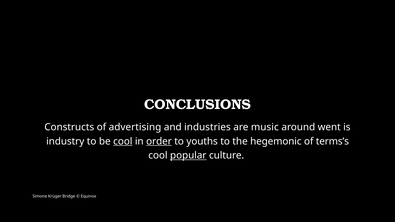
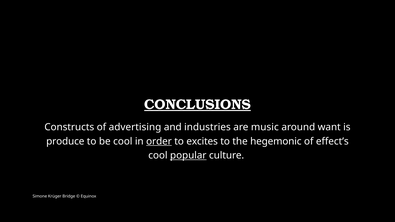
CONCLUSIONS underline: none -> present
went: went -> want
industry: industry -> produce
cool at (123, 141) underline: present -> none
youths: youths -> excites
terms’s: terms’s -> effect’s
